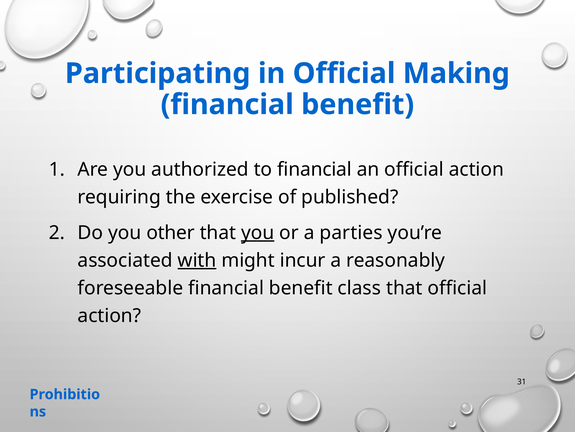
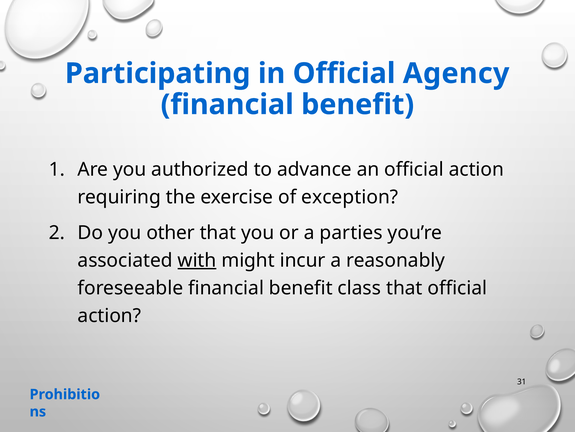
Making: Making -> Agency
to financial: financial -> advance
published: published -> exception
you at (258, 232) underline: present -> none
